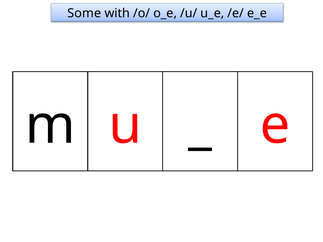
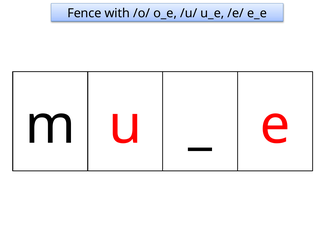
Some: Some -> Fence
